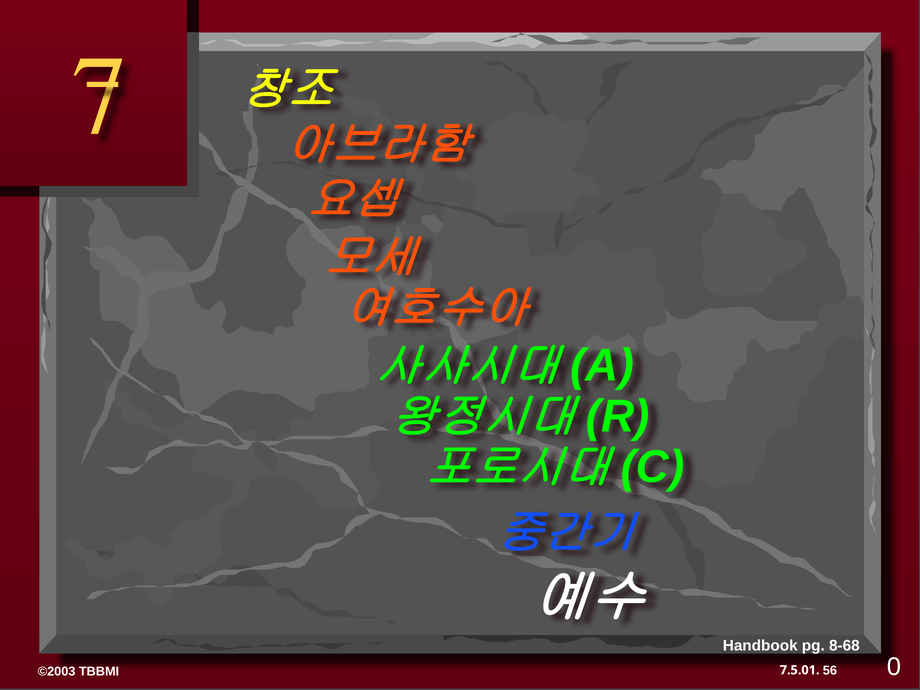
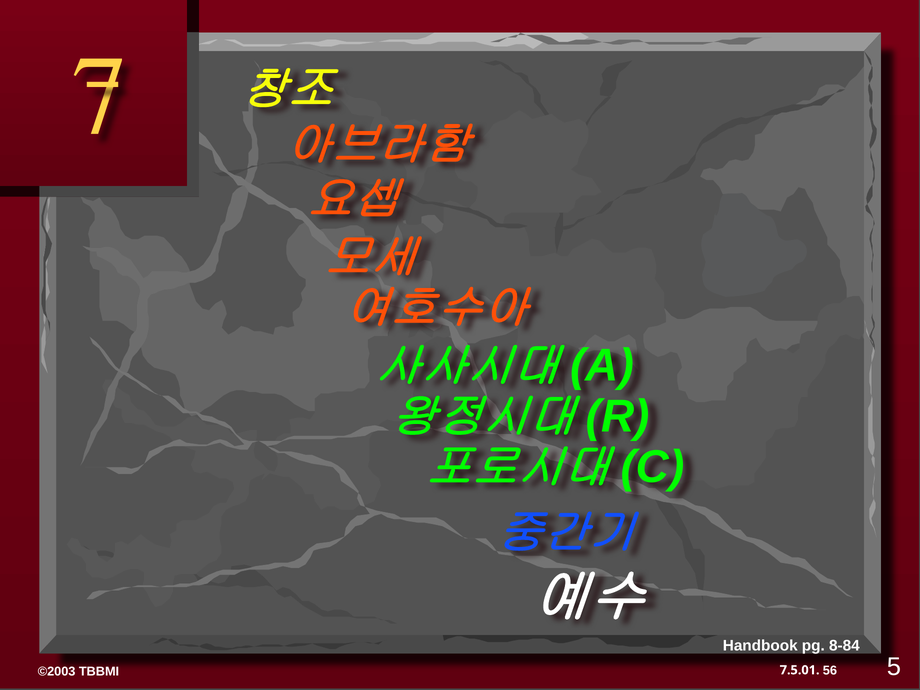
8-68: 8-68 -> 8-84
0: 0 -> 5
